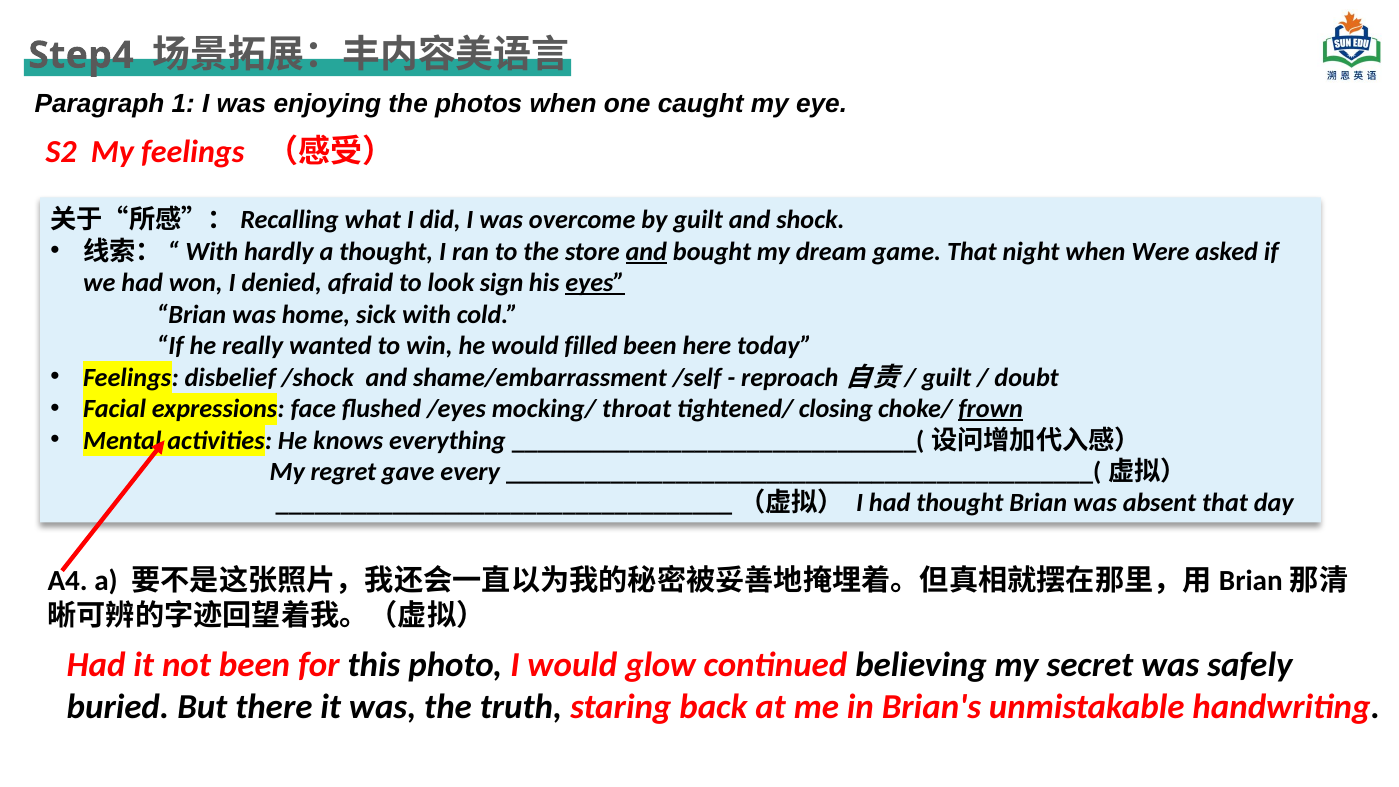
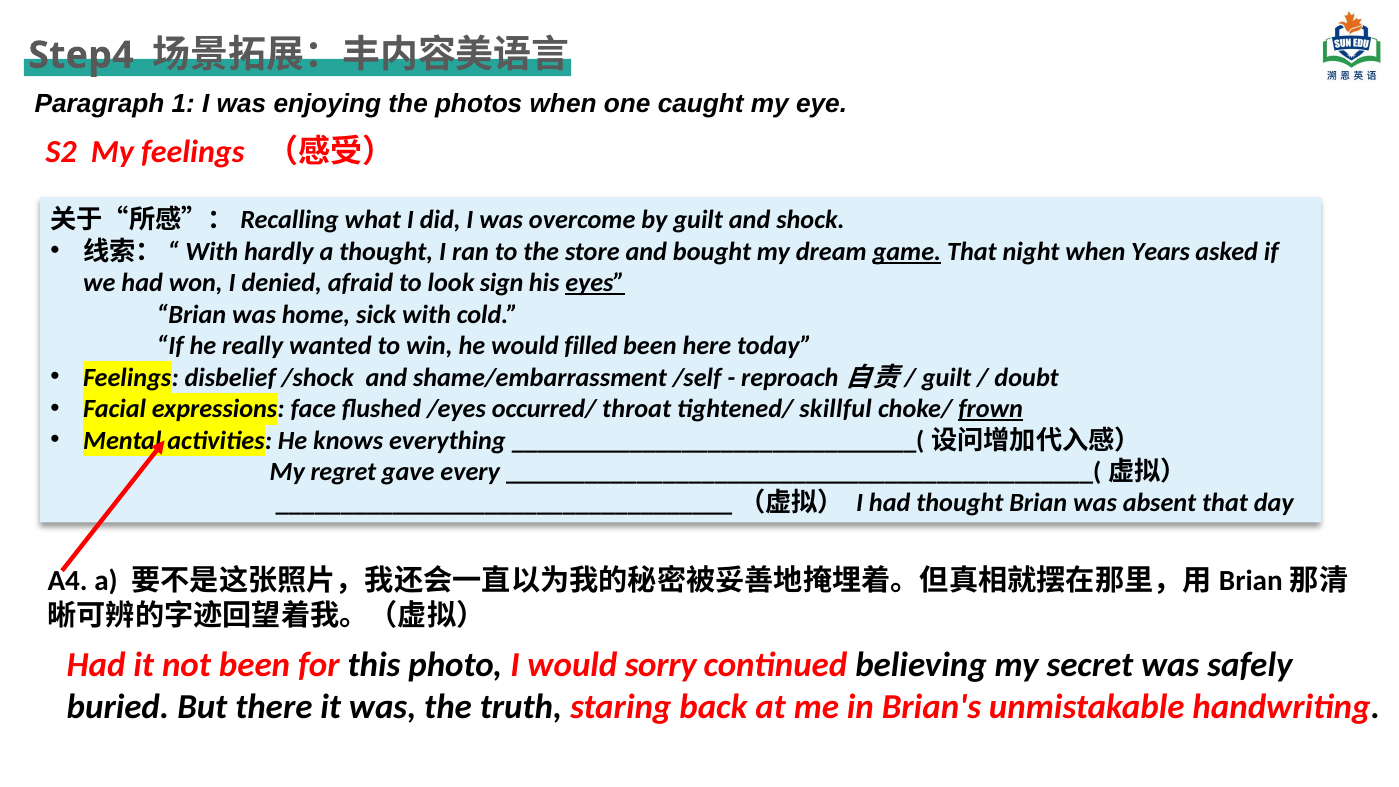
and at (646, 251) underline: present -> none
game underline: none -> present
Were: Were -> Years
mocking/: mocking/ -> occurred/
closing: closing -> skillful
glow: glow -> sorry
